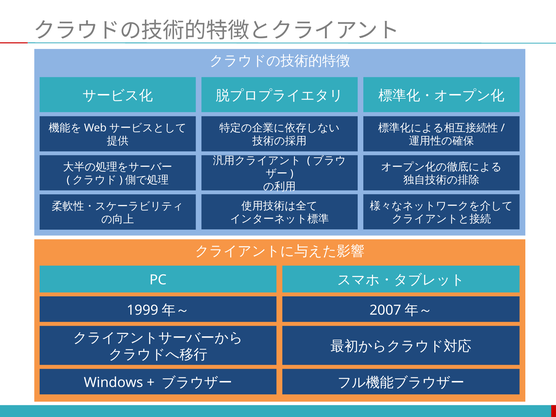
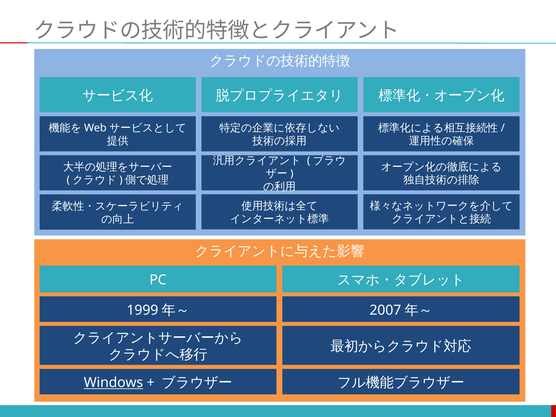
Windows underline: none -> present
